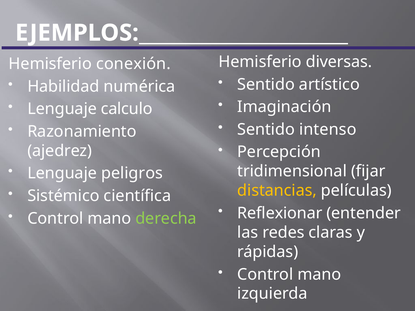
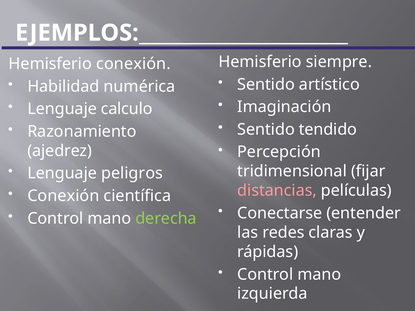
diversas: diversas -> siempre
intenso: intenso -> tendido
distancias colour: yellow -> pink
Sistémico at (63, 196): Sistémico -> Conexión
Reflexionar: Reflexionar -> Conectarse
